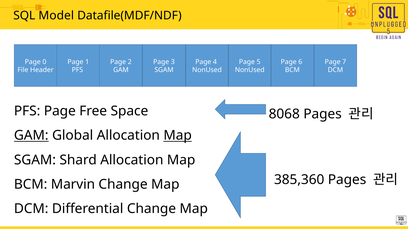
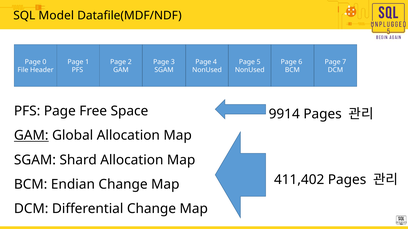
8068: 8068 -> 9914
Map at (178, 136) underline: present -> none
385,360: 385,360 -> 411,402
Marvin: Marvin -> Endian
